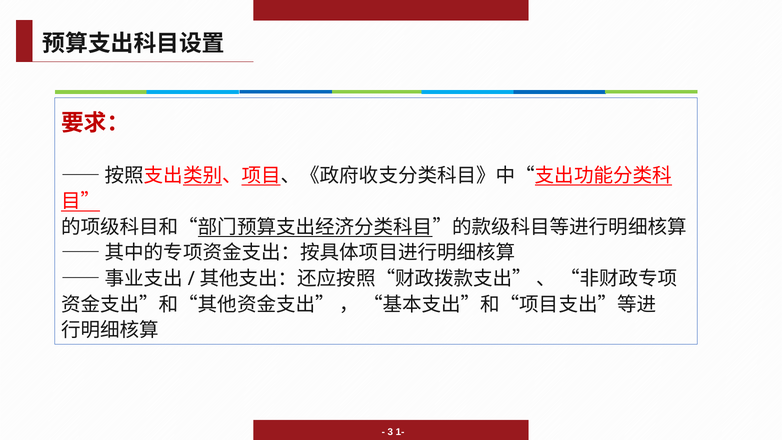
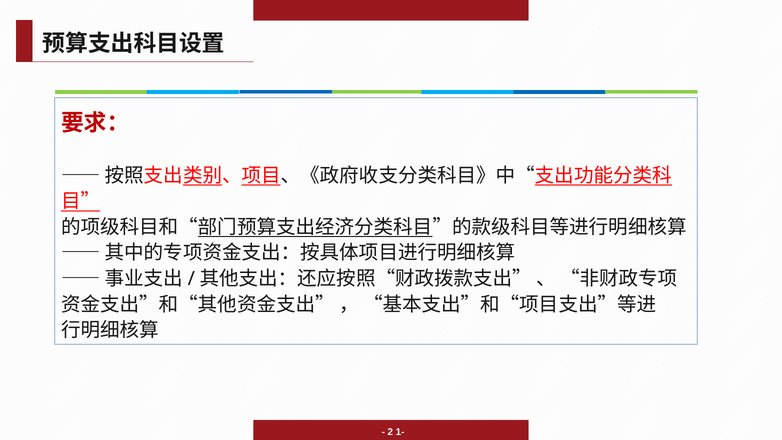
3: 3 -> 2
